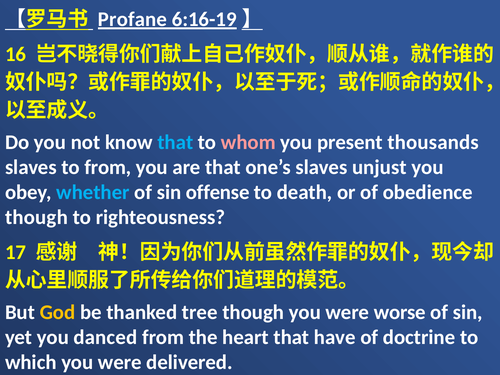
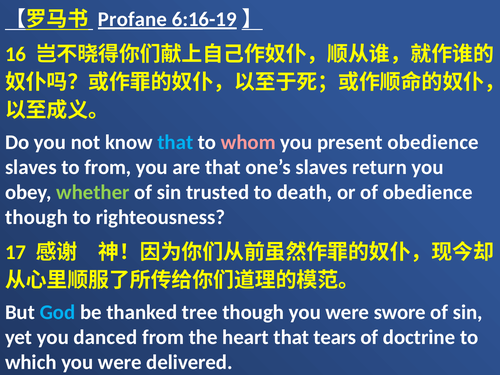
present thousands: thousands -> obedience
unjust: unjust -> return
whether colour: light blue -> light green
offense: offense -> trusted
God colour: yellow -> light blue
worse: worse -> swore
have: have -> tears
